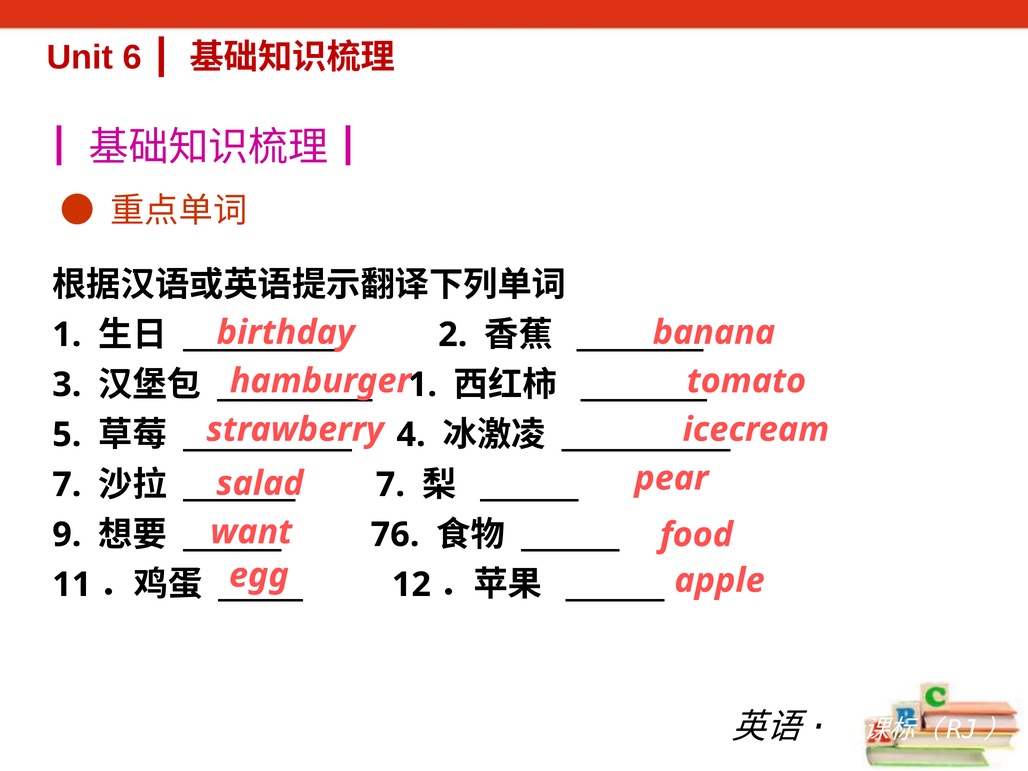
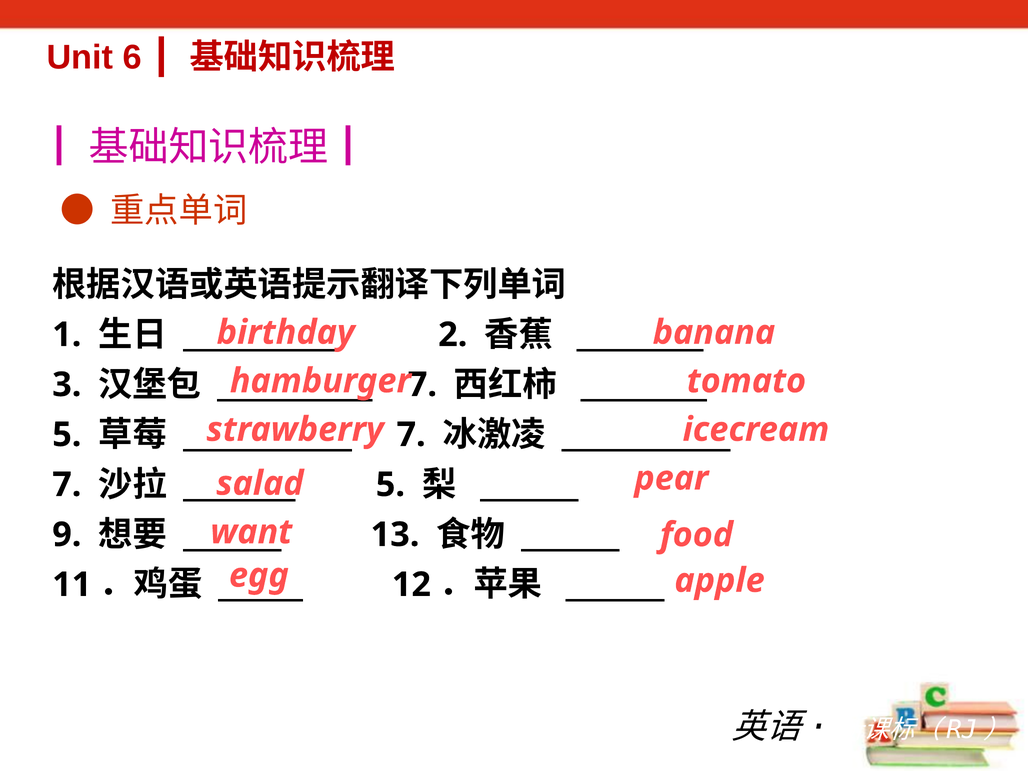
1 at (422, 385): 1 -> 7
4 at (411, 435): 4 -> 7
7 at (390, 485): 7 -> 5
76: 76 -> 13
